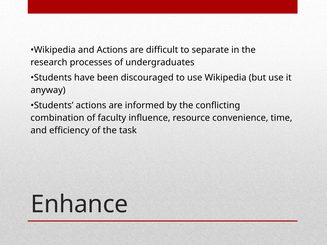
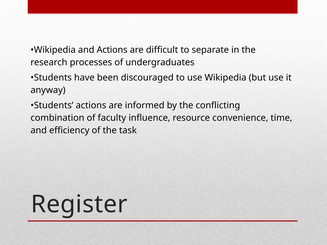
Enhance: Enhance -> Register
